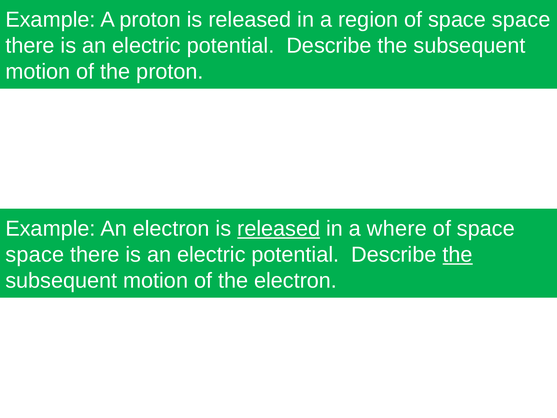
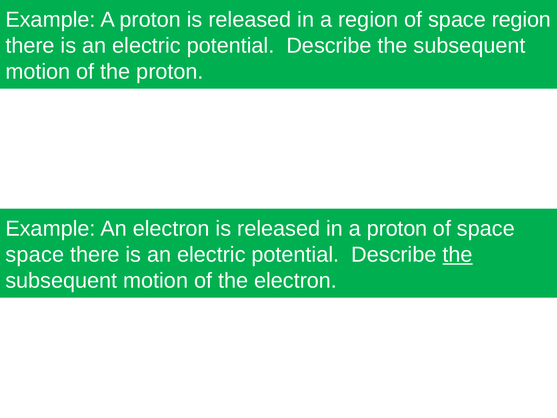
region of space space: space -> region
released at (279, 228) underline: present -> none
in a where: where -> proton
